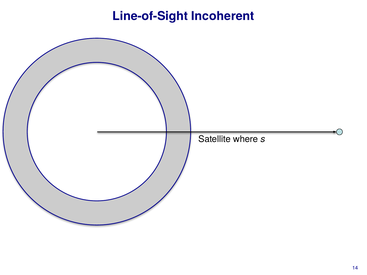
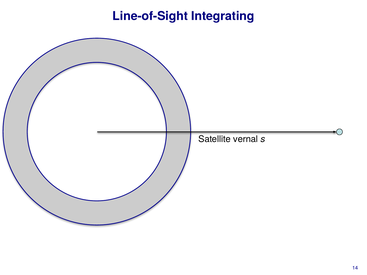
Incoherent: Incoherent -> Integrating
where: where -> vernal
